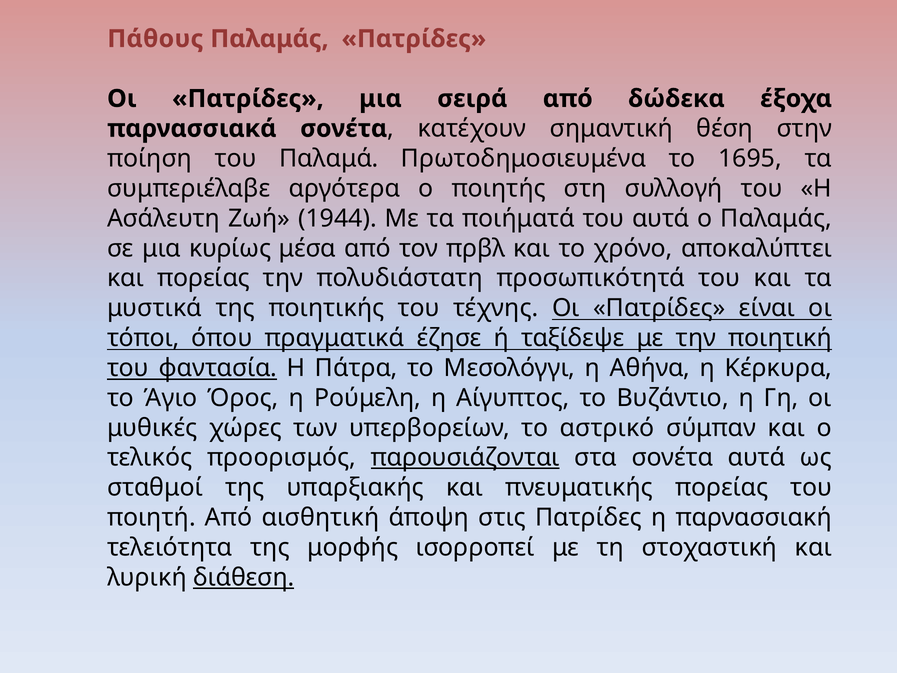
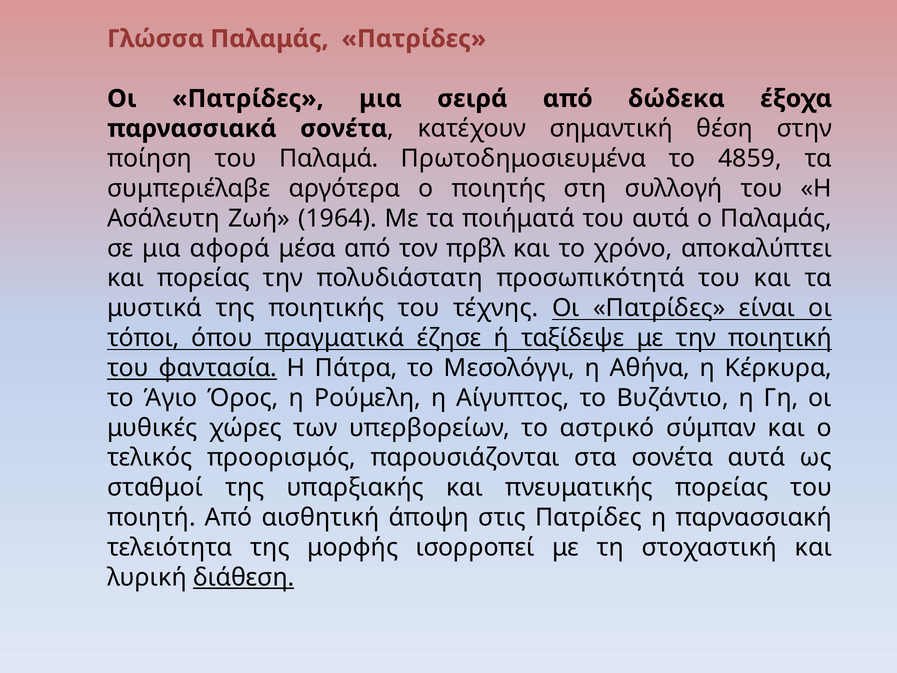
Πάθους: Πάθους -> Γλώσσα
1695: 1695 -> 4859
1944: 1944 -> 1964
κυρίως: κυρίως -> αφορά
παρουσιάζονται underline: present -> none
